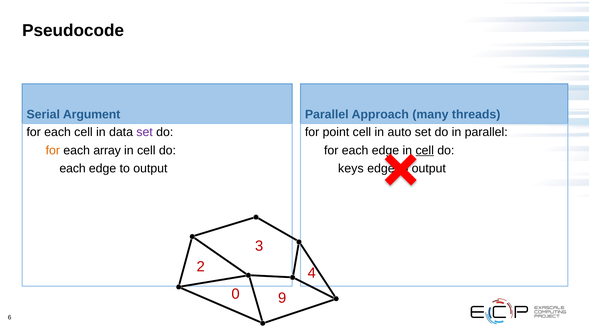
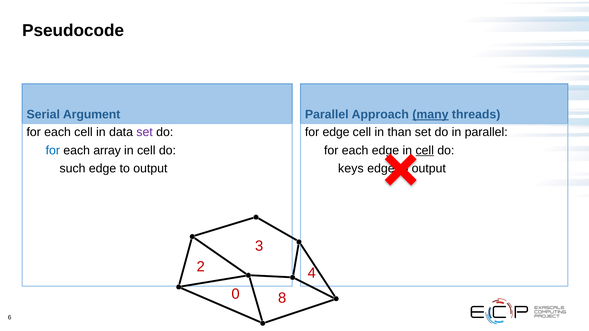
many underline: none -> present
for point: point -> edge
auto: auto -> than
for at (53, 151) colour: orange -> blue
each at (73, 169): each -> such
9: 9 -> 8
